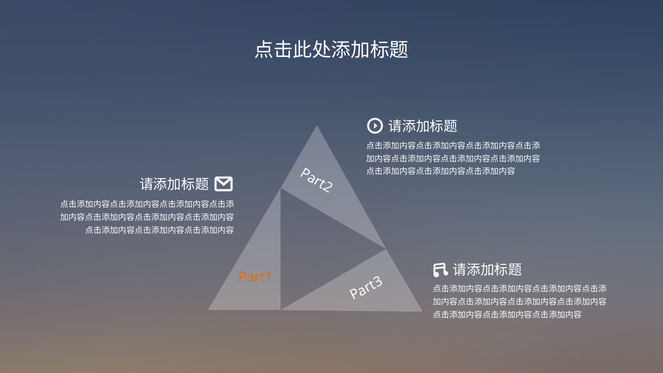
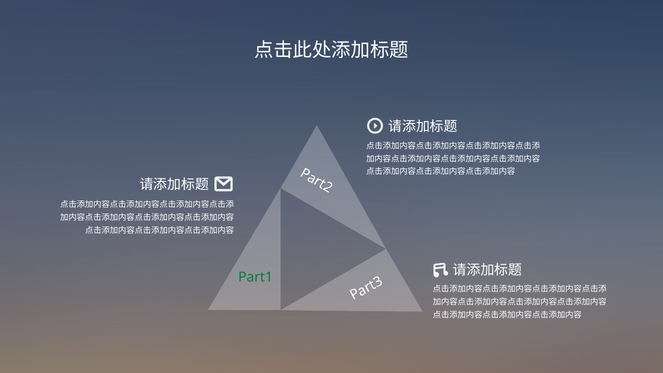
Part1 colour: orange -> green
